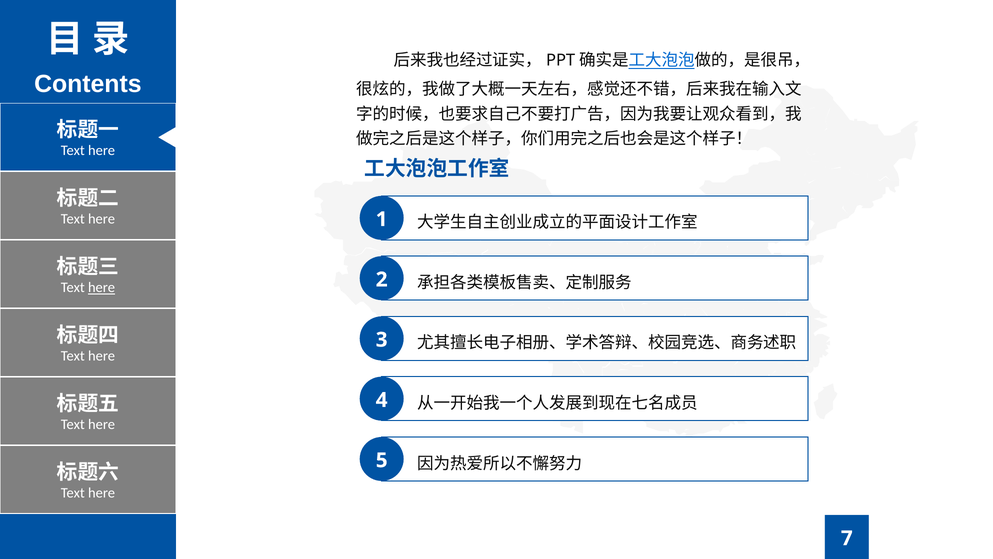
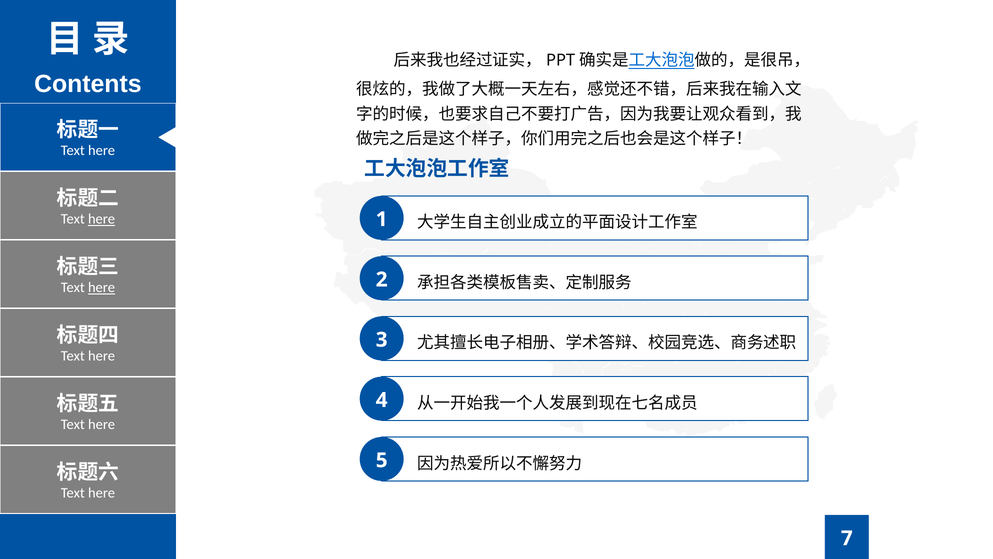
here at (102, 219) underline: none -> present
